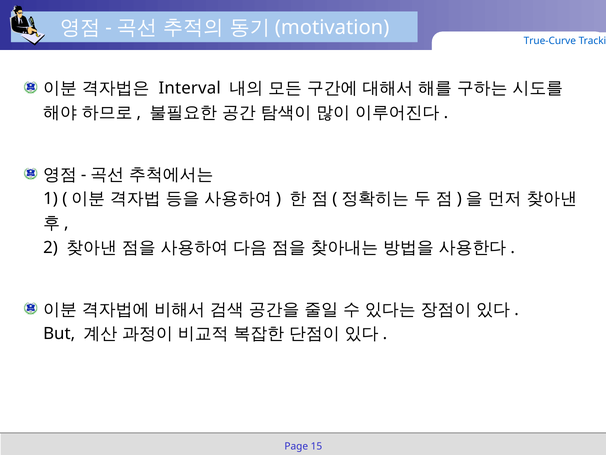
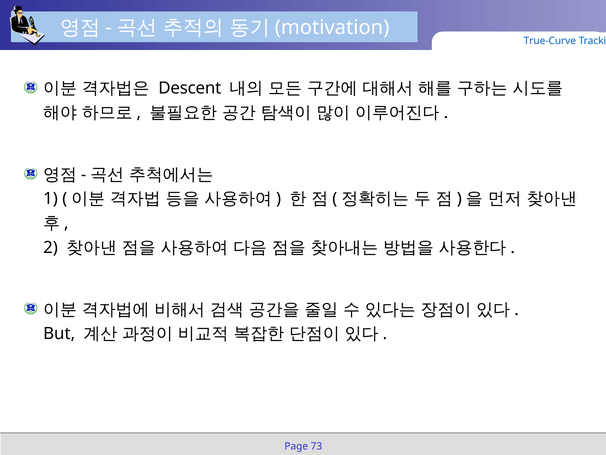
Interval: Interval -> Descent
15: 15 -> 73
